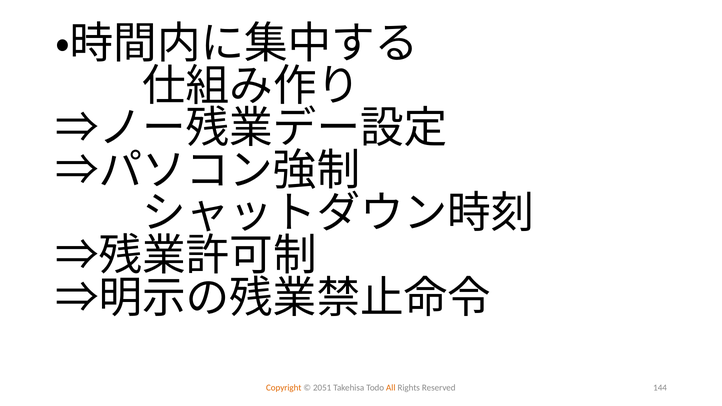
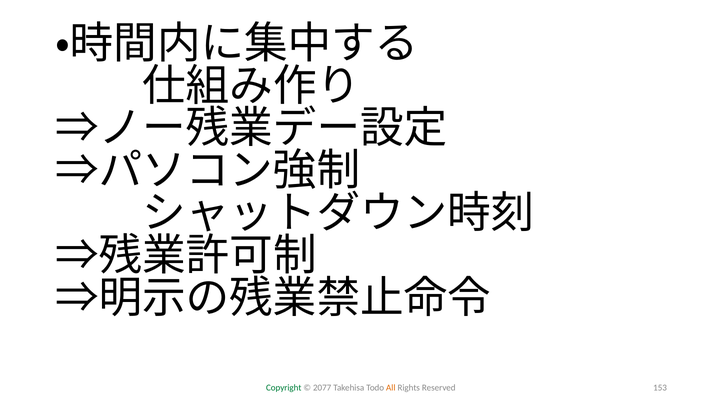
Copyright colour: orange -> green
2051: 2051 -> 2077
144: 144 -> 153
